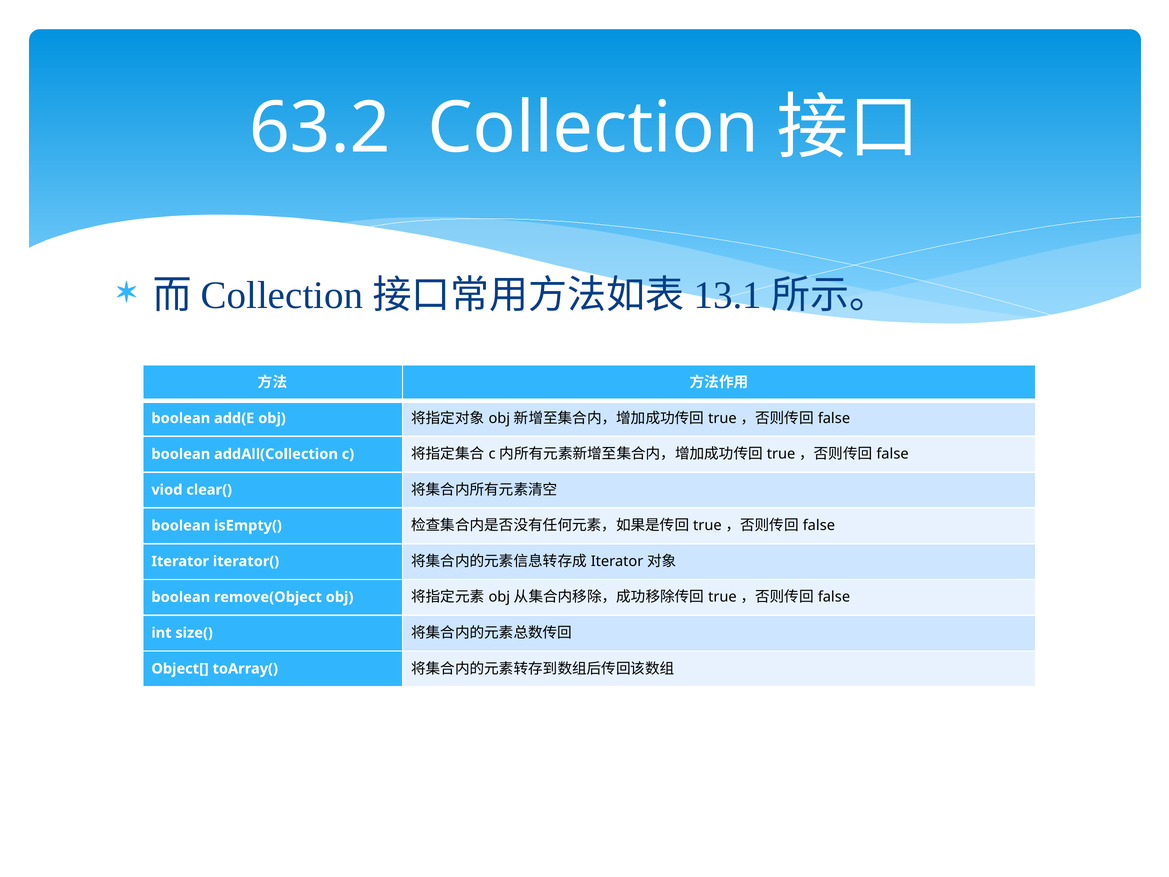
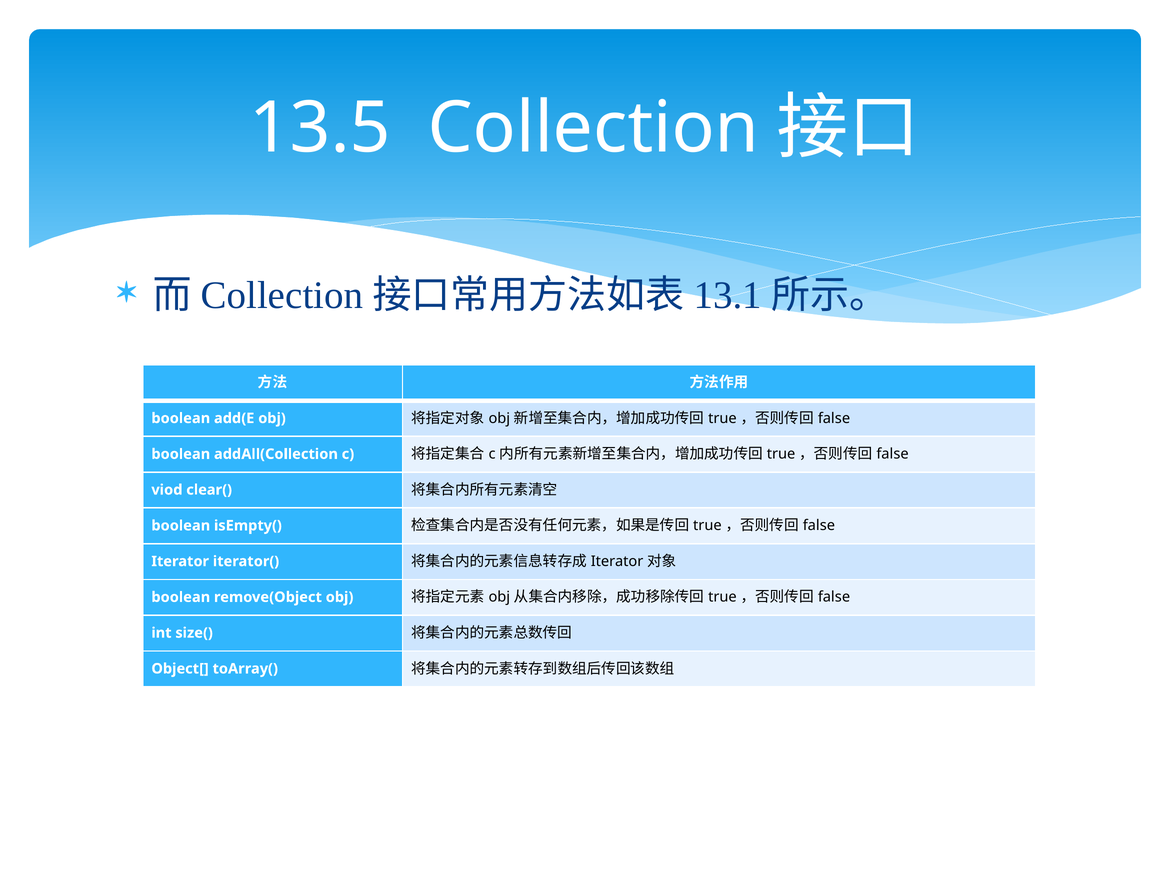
63.2: 63.2 -> 13.5
